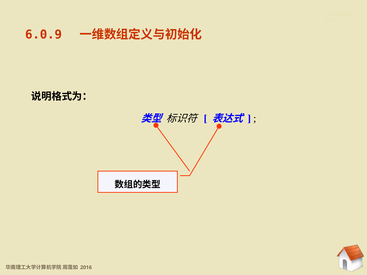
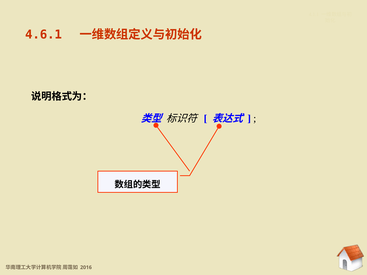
6.0.9: 6.0.9 -> 4.6.1
